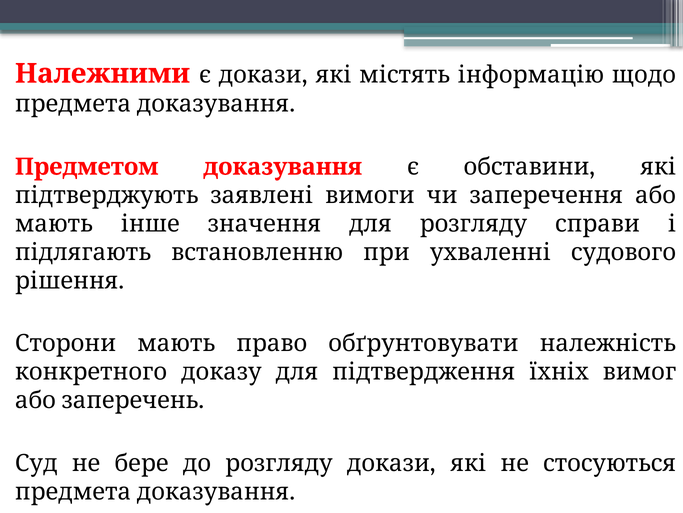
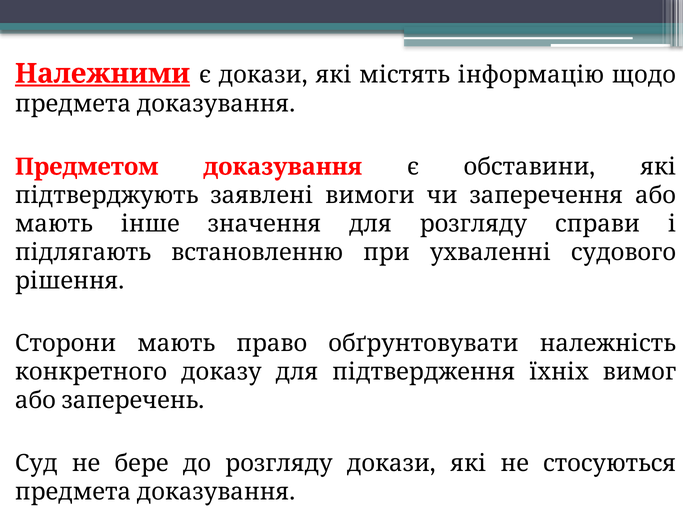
Належними underline: none -> present
